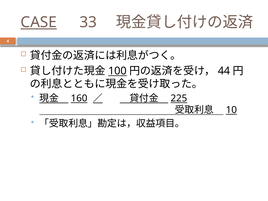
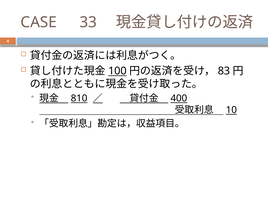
CASE underline: present -> none
44: 44 -> 83
160: 160 -> 810
225: 225 -> 400
